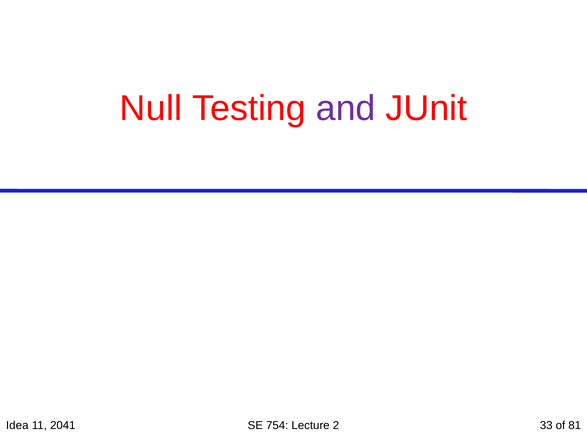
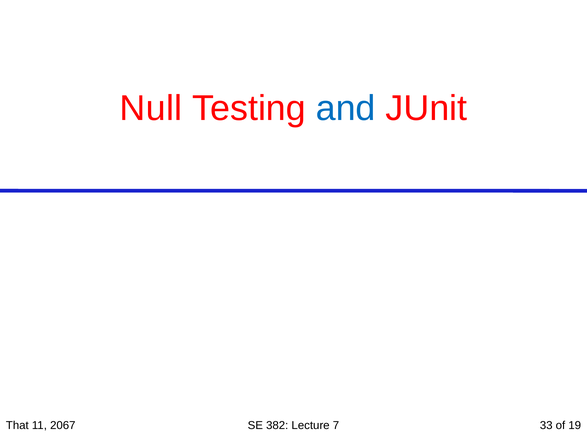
and colour: purple -> blue
Idea: Idea -> That
2041: 2041 -> 2067
754: 754 -> 382
2: 2 -> 7
81: 81 -> 19
